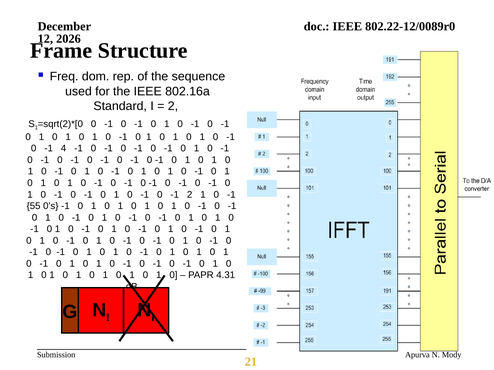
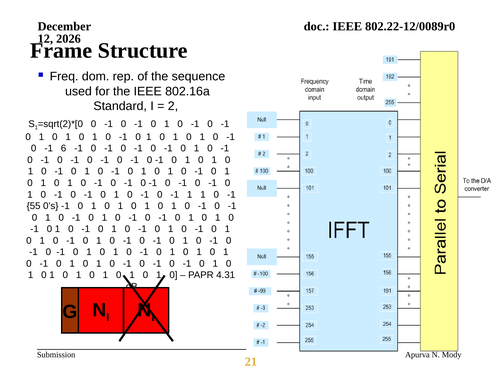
4: 4 -> 6
-1 2: 2 -> 1
